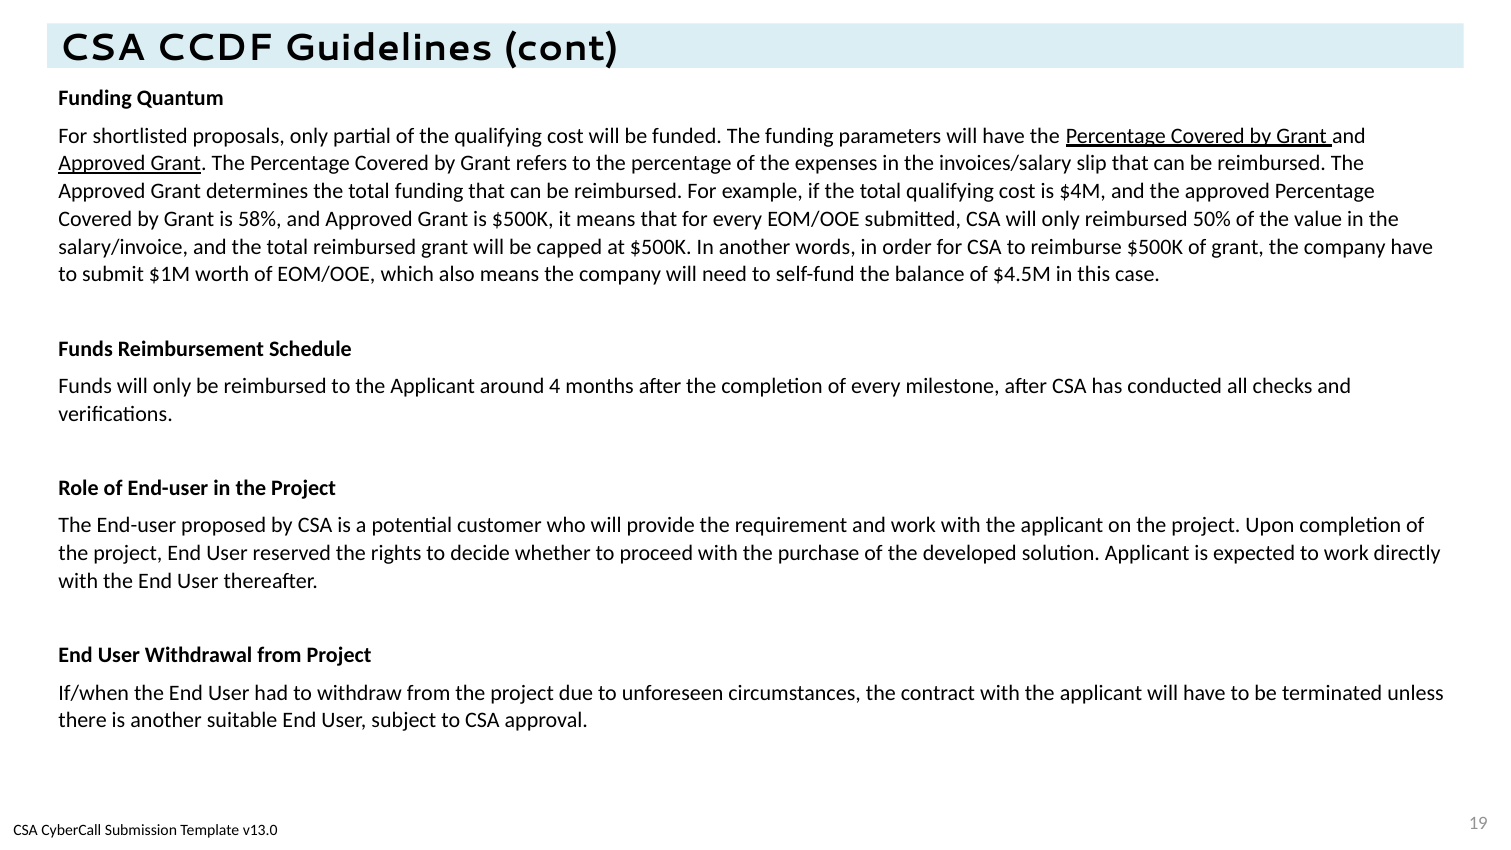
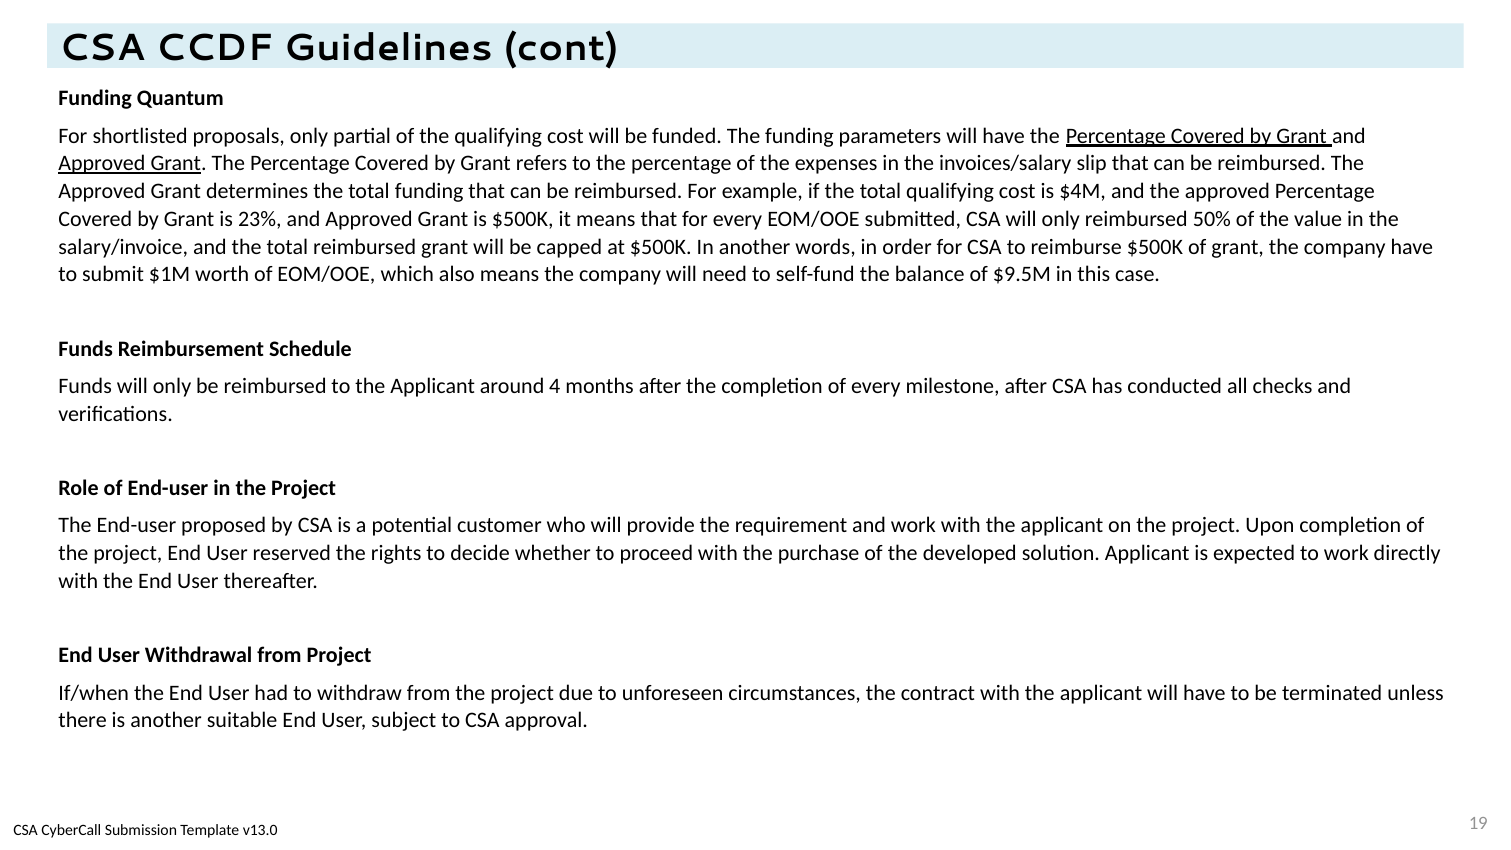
58%: 58% -> 23%
$4.5M: $4.5M -> $9.5M
